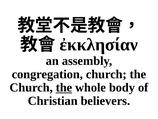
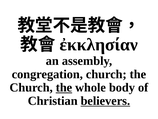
believers underline: none -> present
